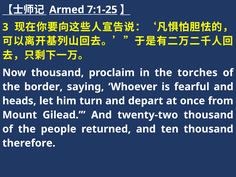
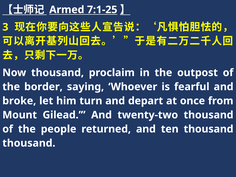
torches: torches -> outpost
heads: heads -> broke
therefore at (29, 143): therefore -> thousand
